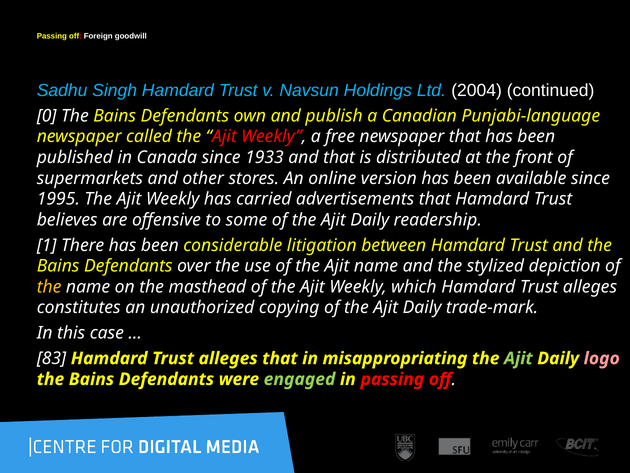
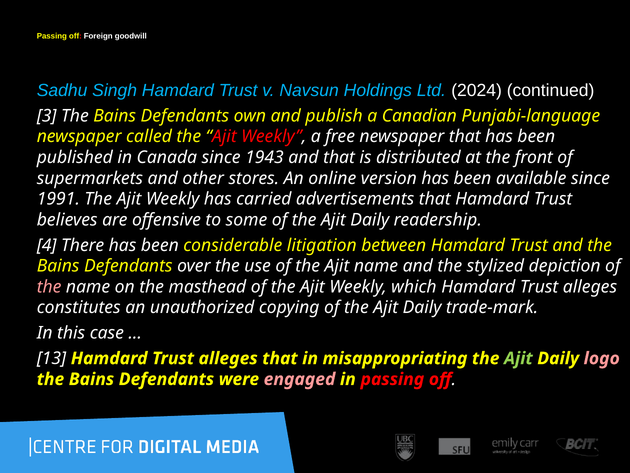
2004: 2004 -> 2024
0: 0 -> 3
1933: 1933 -> 1943
1995: 1995 -> 1991
1: 1 -> 4
the at (49, 287) colour: yellow -> pink
83: 83 -> 13
engaged colour: light green -> pink
